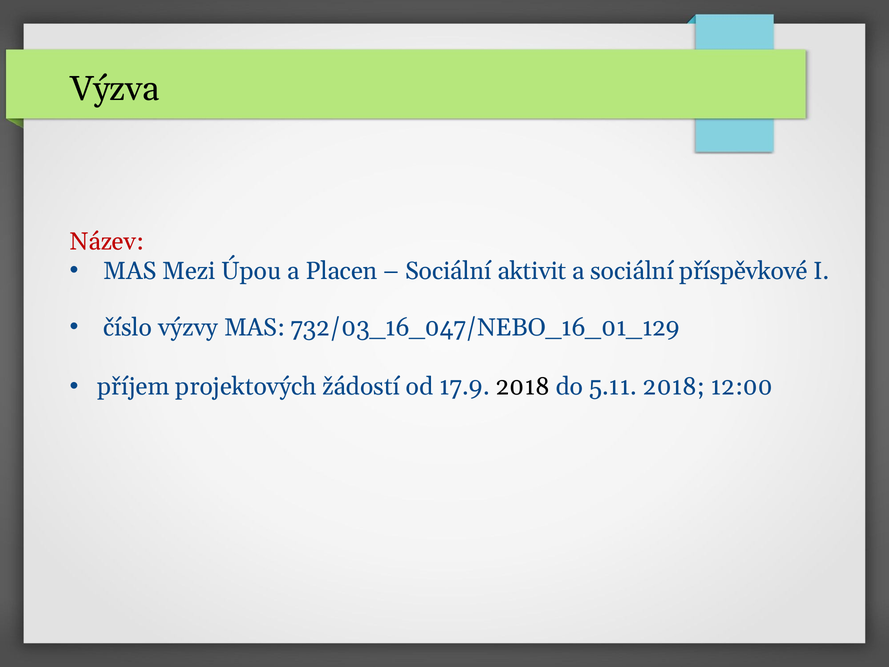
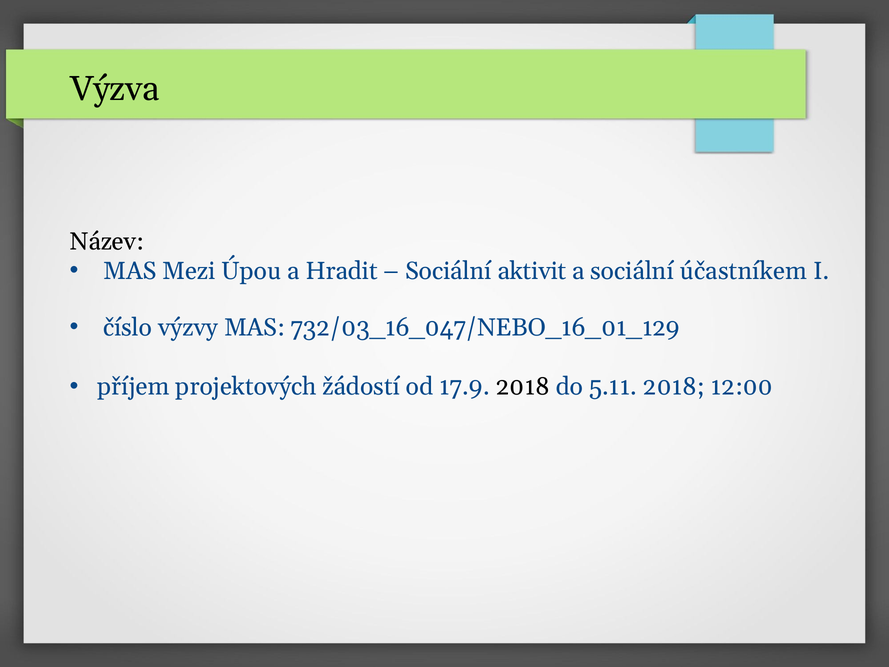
Název colour: red -> black
Placen: Placen -> Hradit
příspěvkové: příspěvkové -> účastníkem
